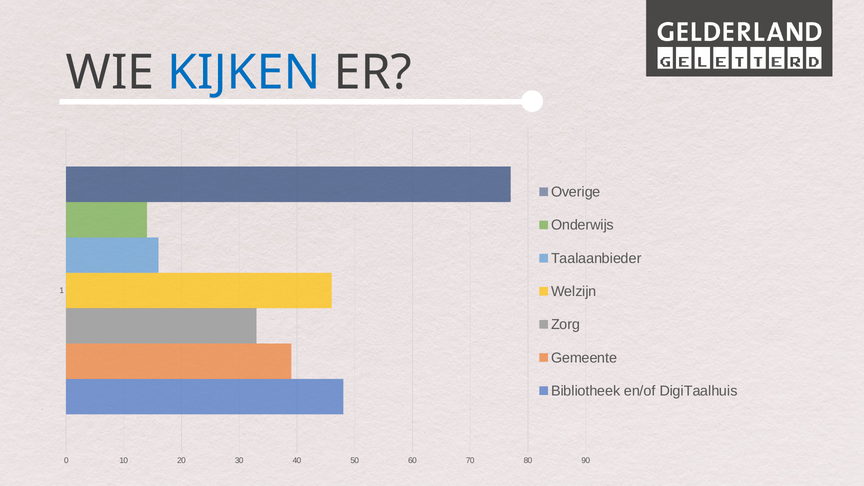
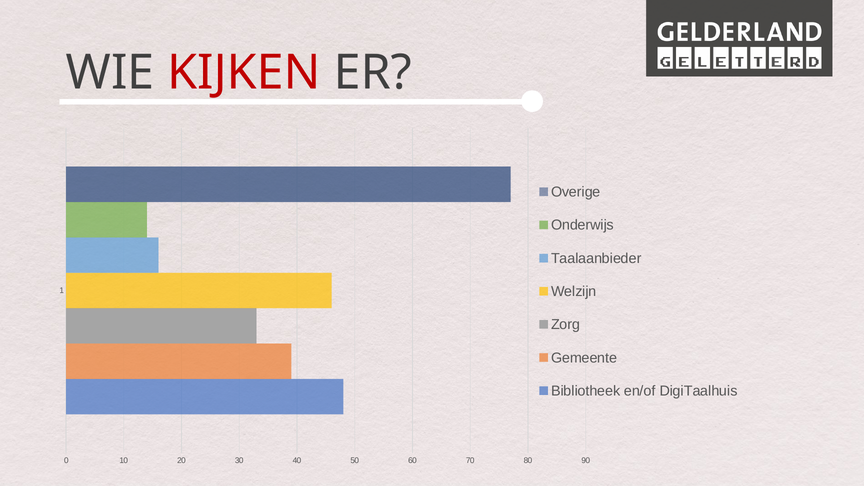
KIJKEN colour: blue -> red
